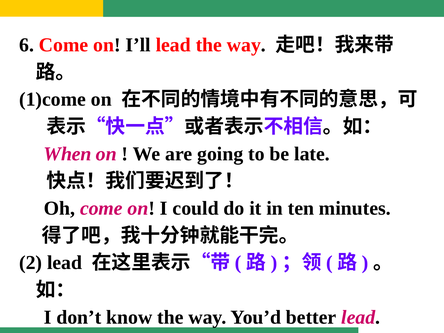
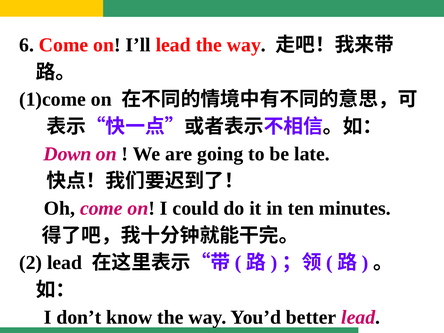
When: When -> Down
